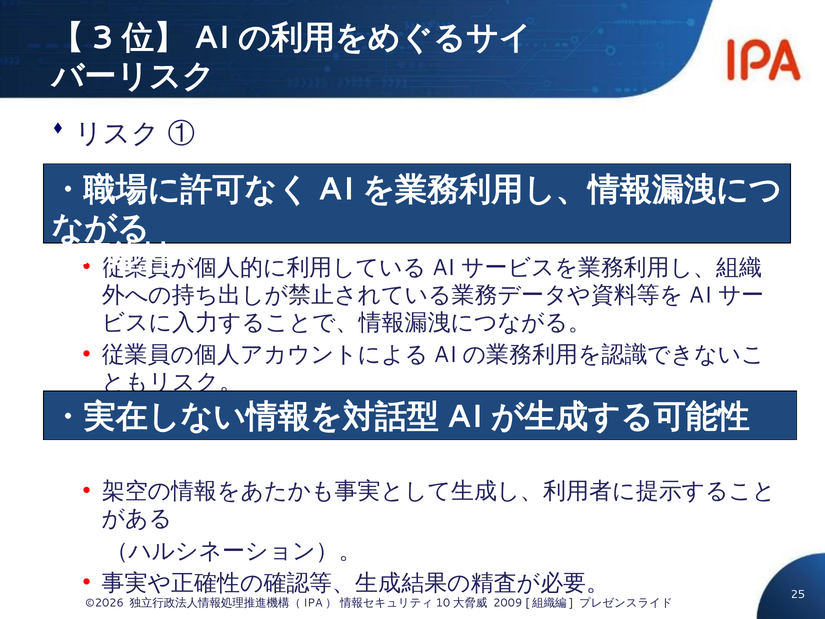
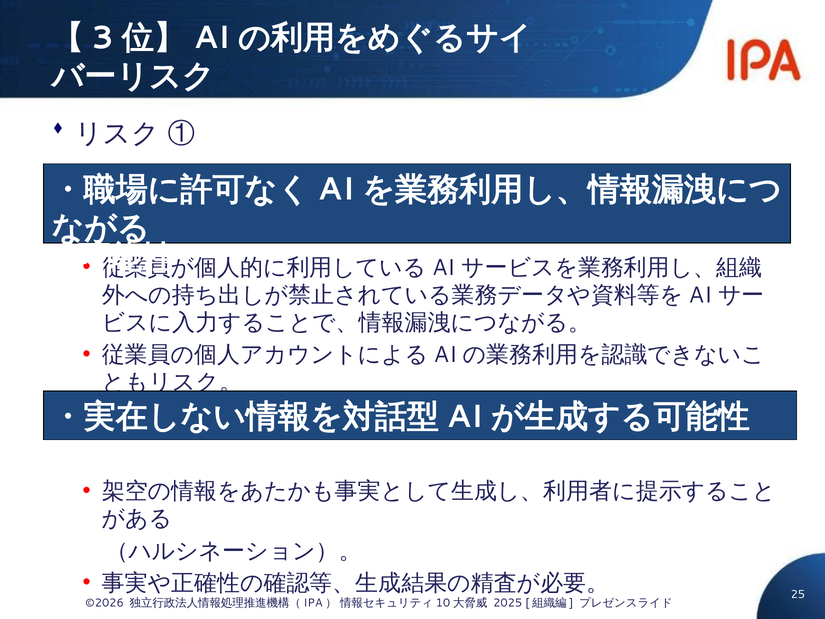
2009: 2009 -> 2025
